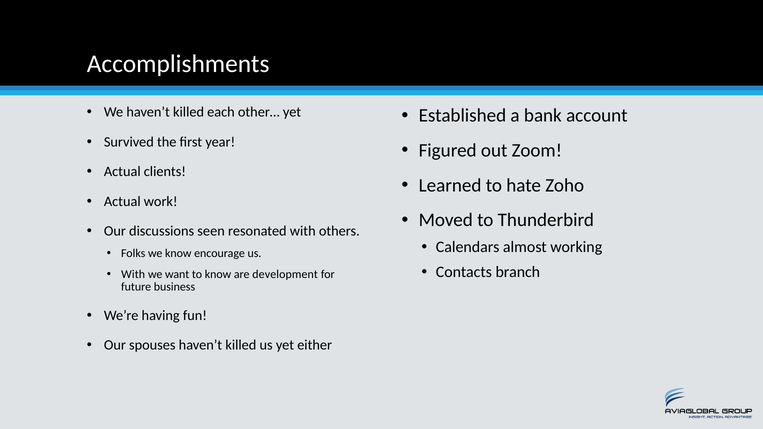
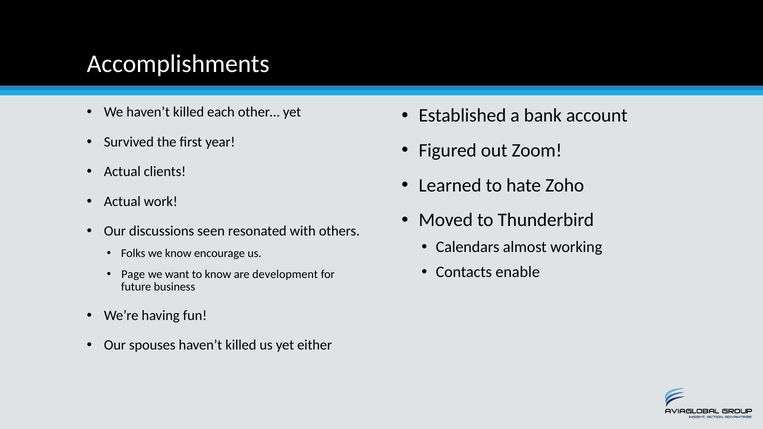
branch: branch -> enable
With at (133, 274): With -> Page
